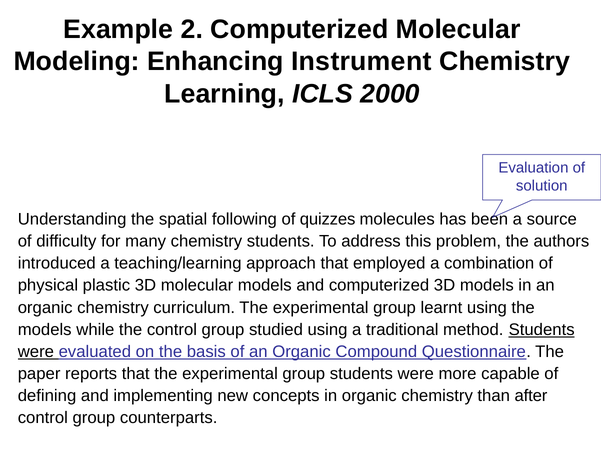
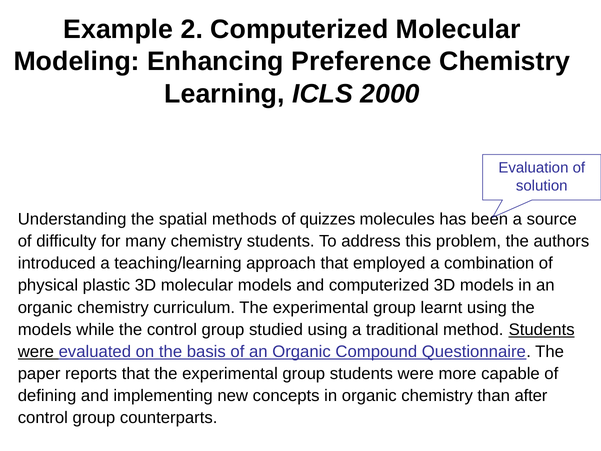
Instrument: Instrument -> Preference
following: following -> methods
